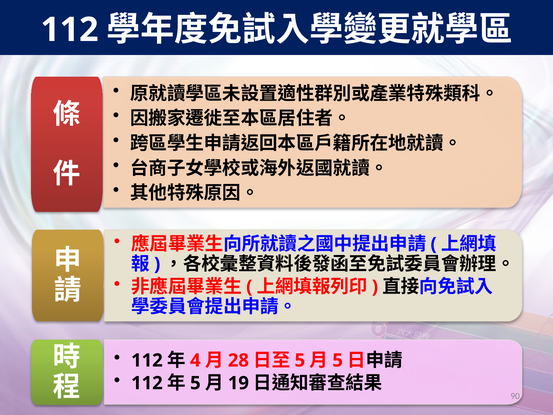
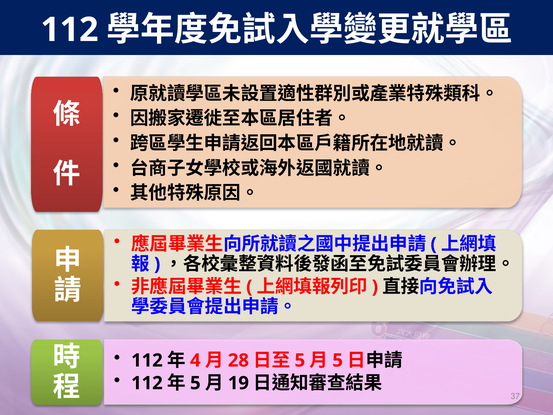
90: 90 -> 37
